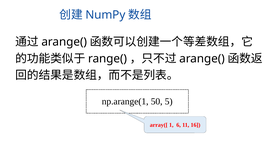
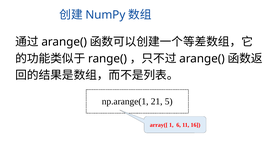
50: 50 -> 21
